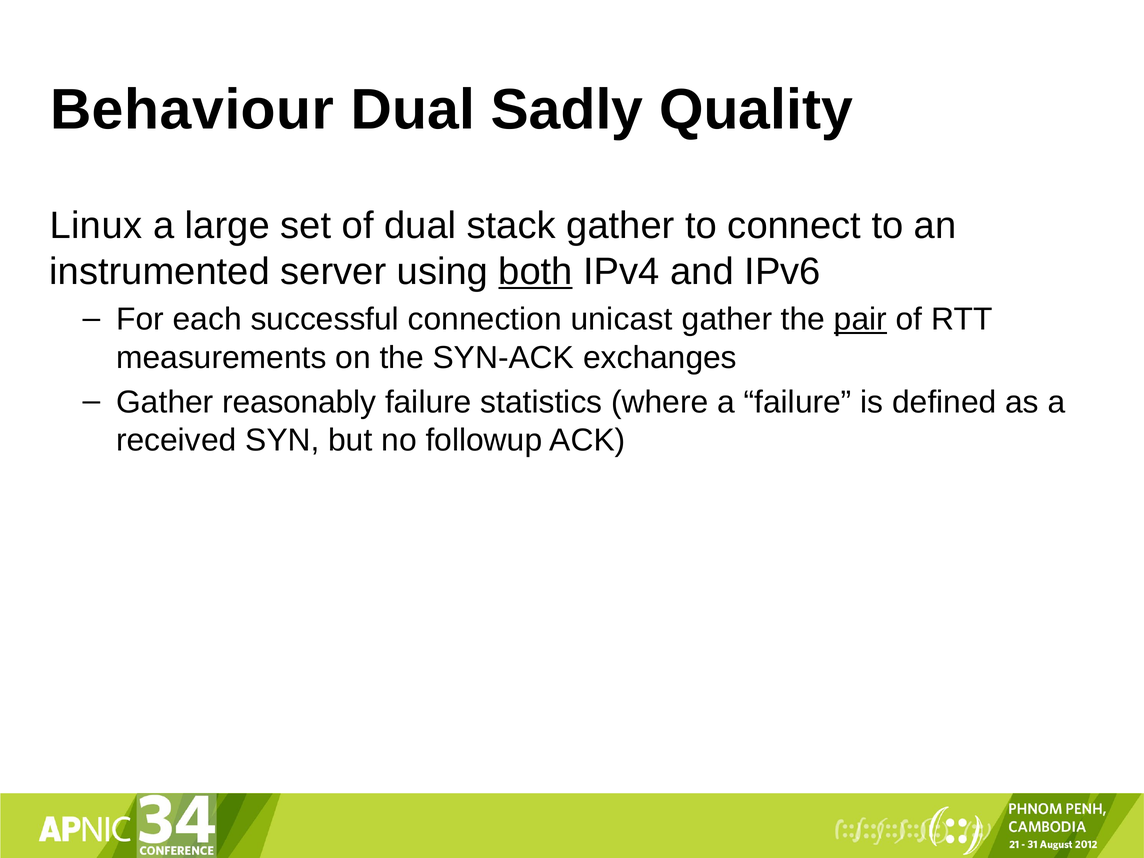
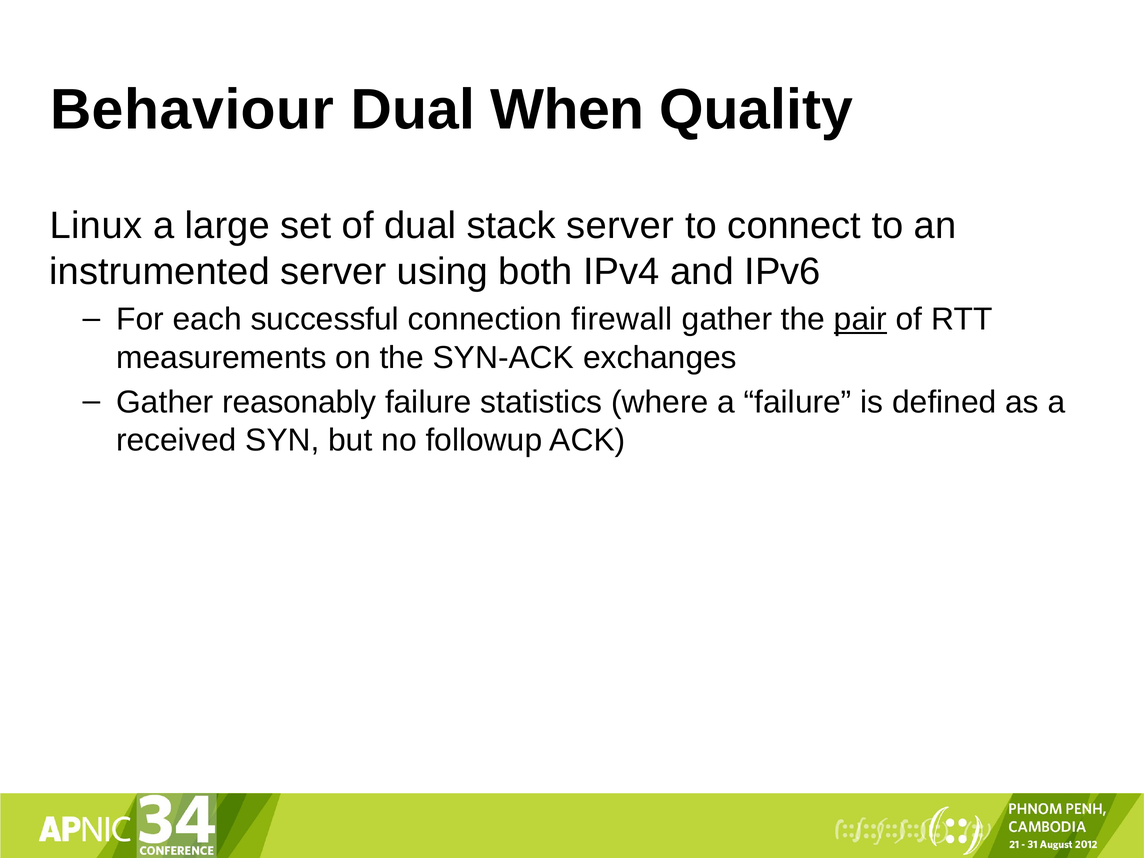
Sadly: Sadly -> When
stack gather: gather -> server
both underline: present -> none
unicast: unicast -> firewall
